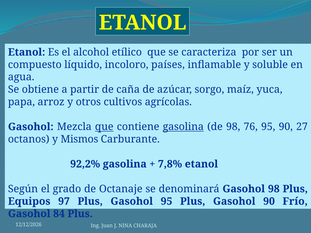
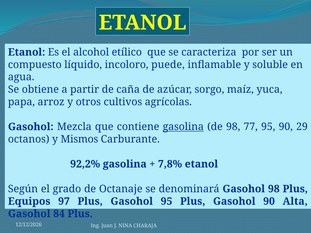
países: países -> puede
que at (104, 127) underline: present -> none
76: 76 -> 77
27: 27 -> 29
Frío: Frío -> Alta
